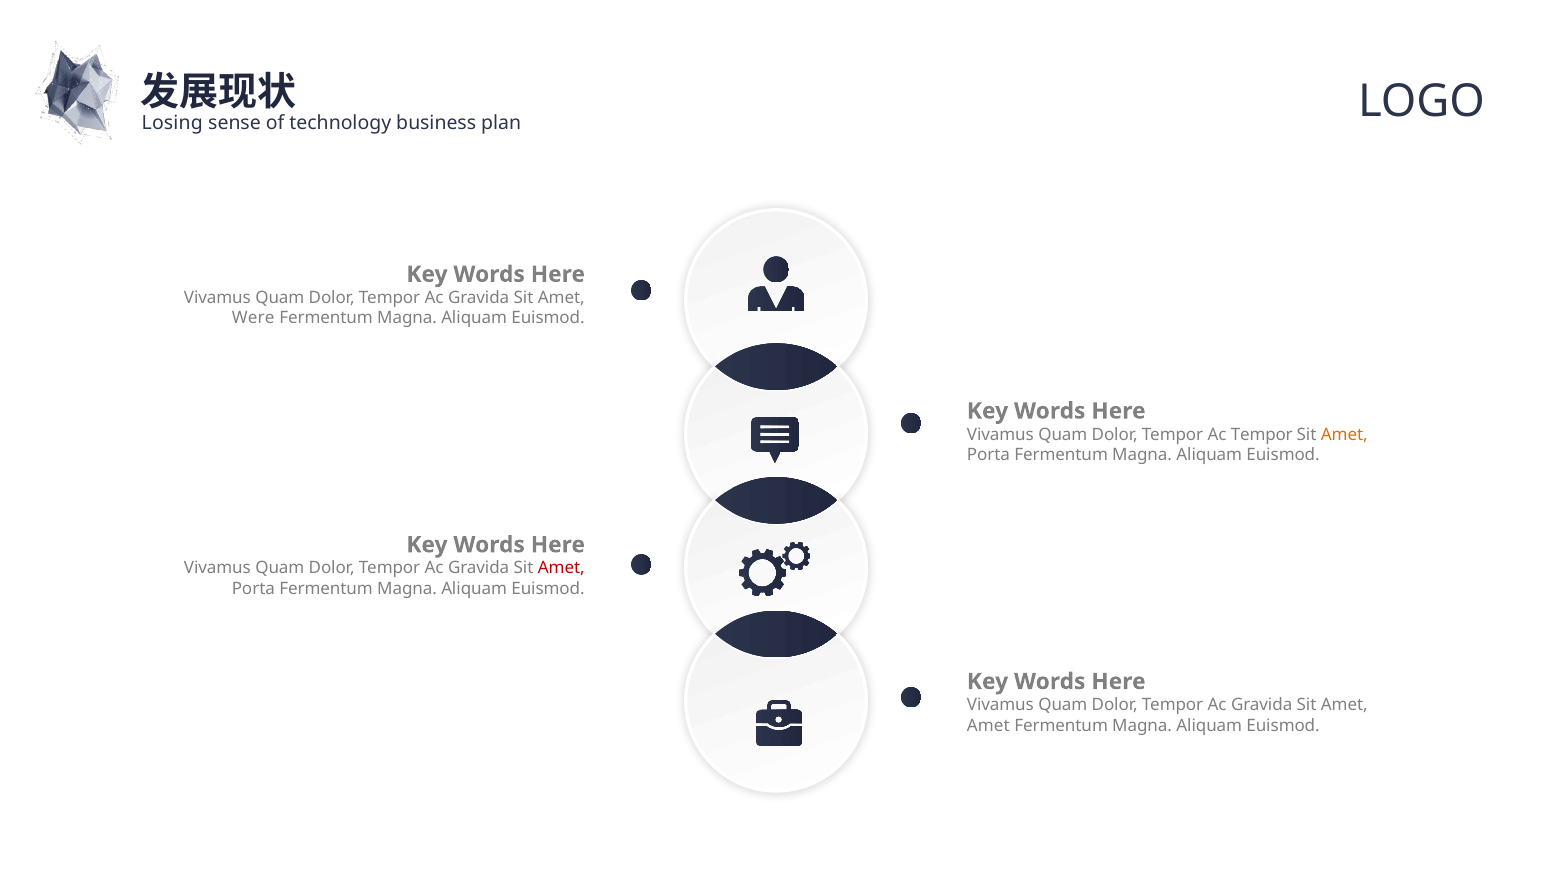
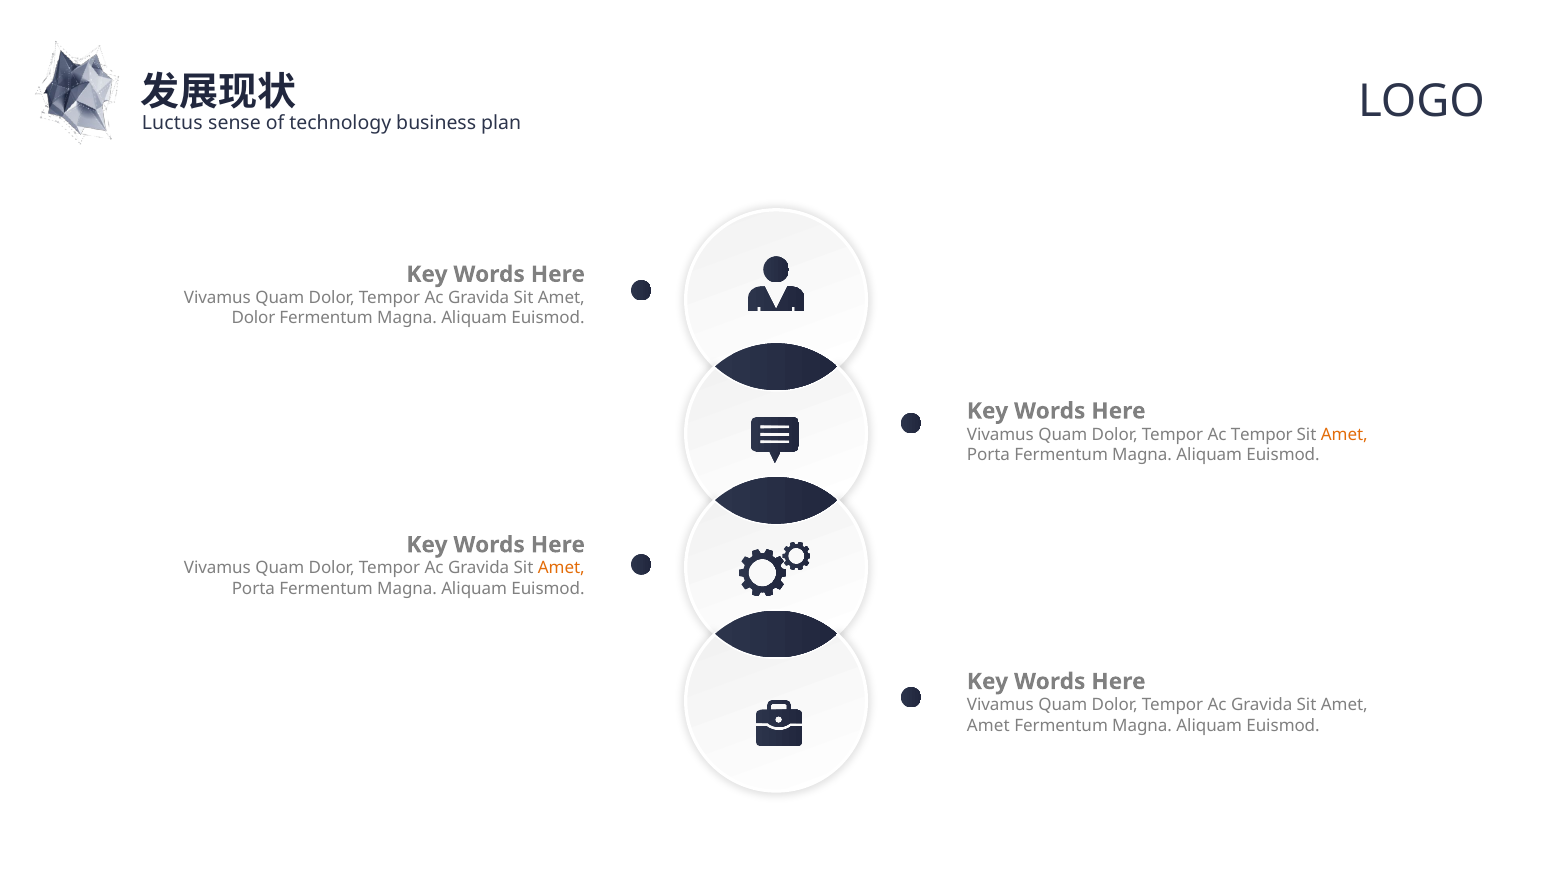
Losing: Losing -> Luctus
Were at (253, 318): Were -> Dolor
Amet at (561, 568) colour: red -> orange
